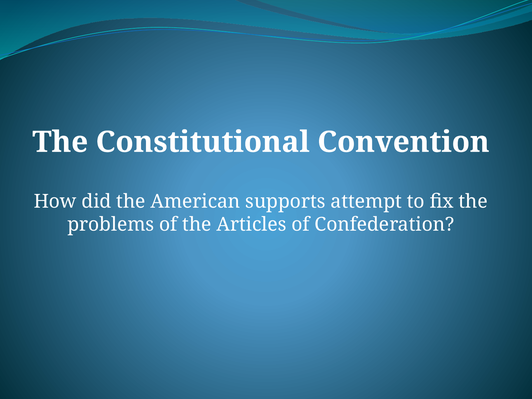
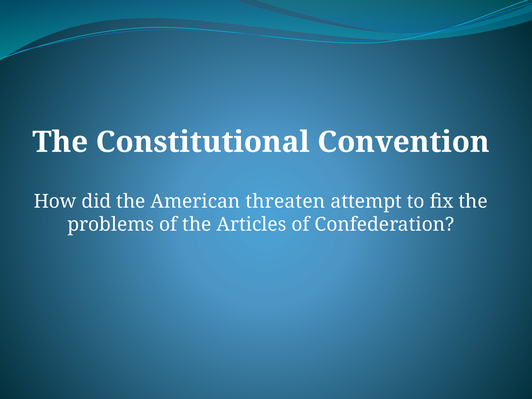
supports: supports -> threaten
